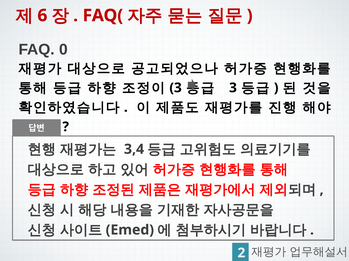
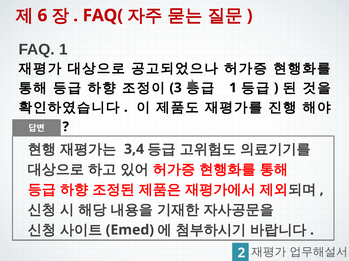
FAQ 0: 0 -> 1
3 at (233, 88): 3 -> 1
